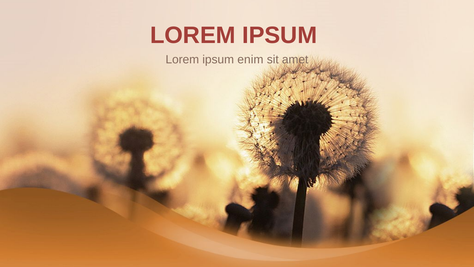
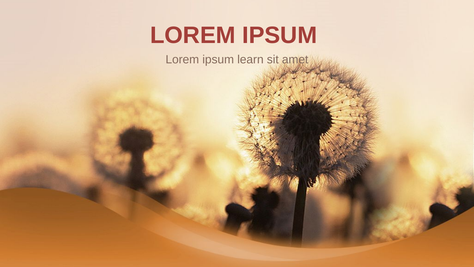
enim: enim -> learn
